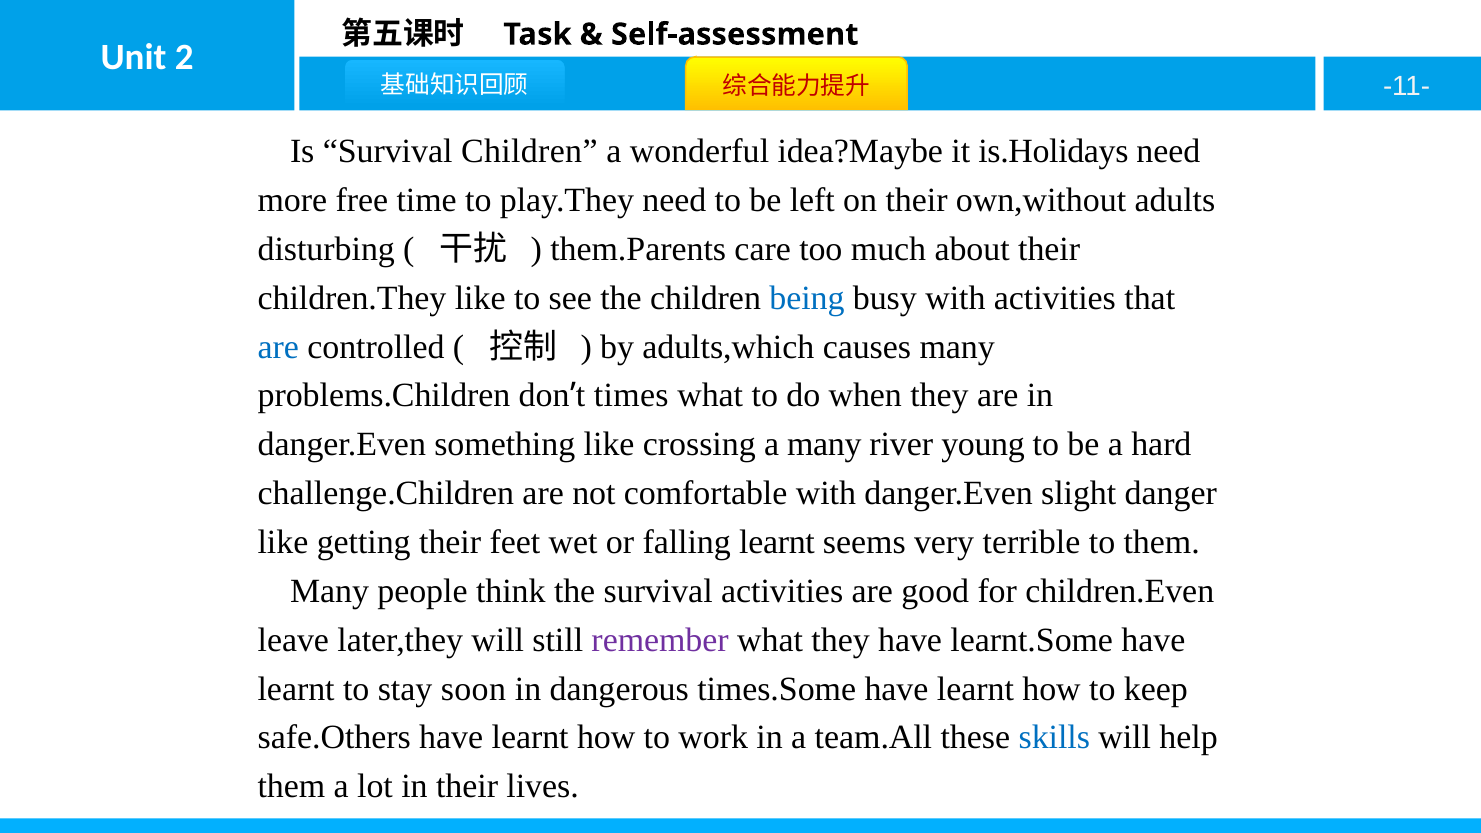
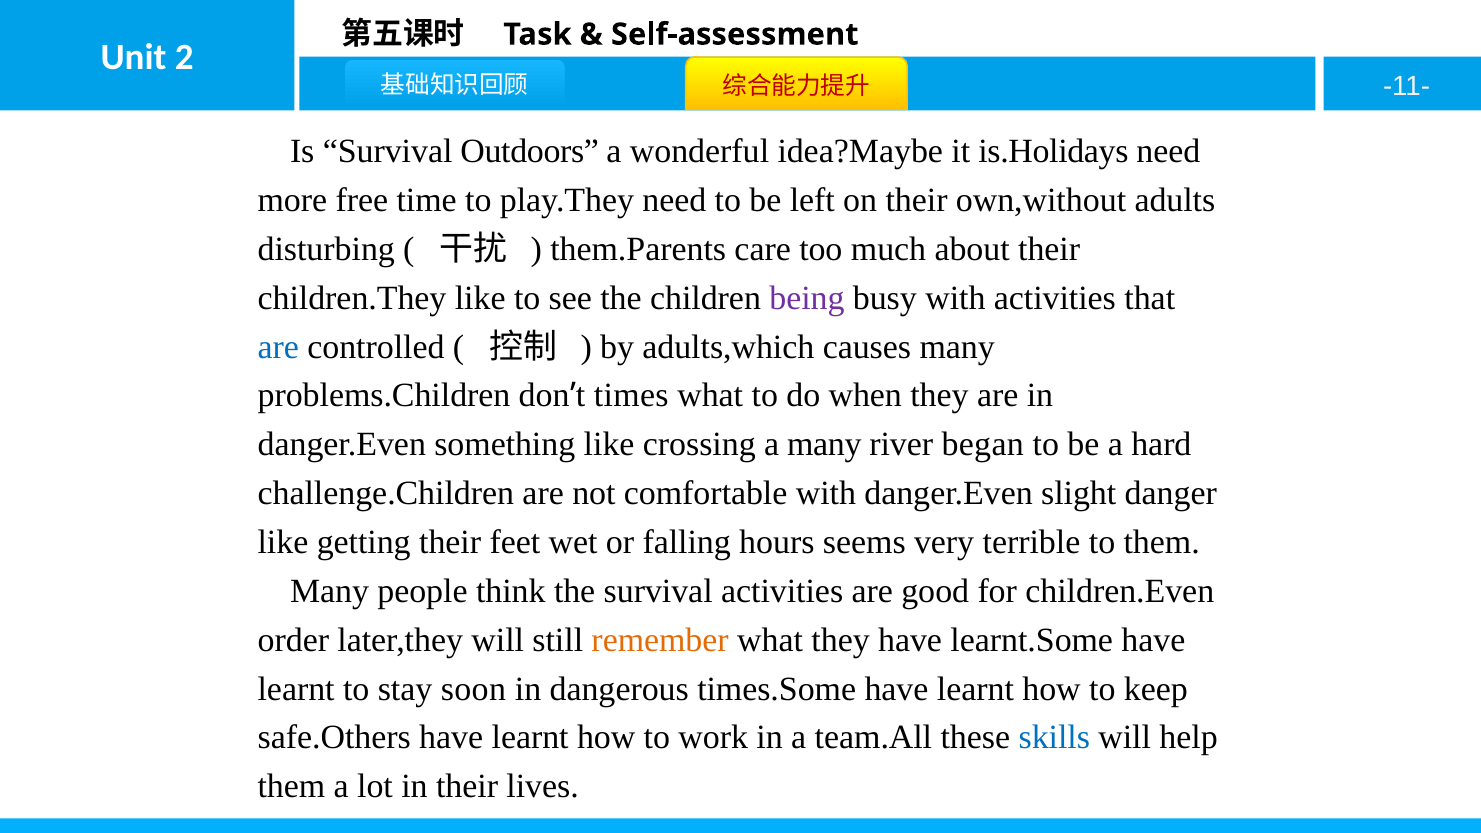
Survival Children: Children -> Outdoors
being colour: blue -> purple
young: young -> began
falling learnt: learnt -> hours
leave: leave -> order
remember colour: purple -> orange
